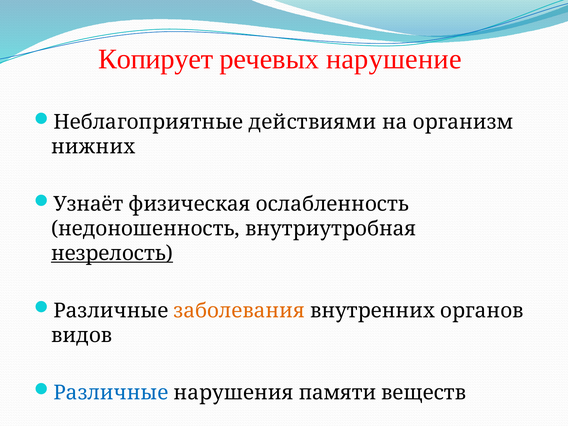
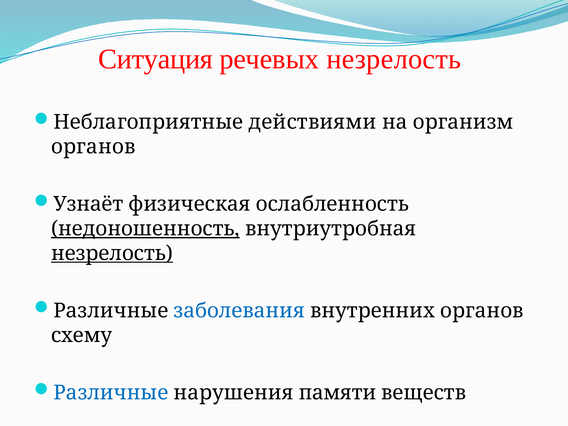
Копирует: Копирует -> Ситуация
речевых нарушение: нарушение -> незрелость
нижних at (93, 147): нижних -> органов
недоношенность underline: none -> present
заболевания colour: orange -> blue
видов: видов -> схему
